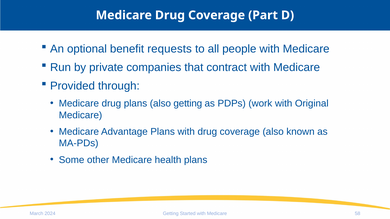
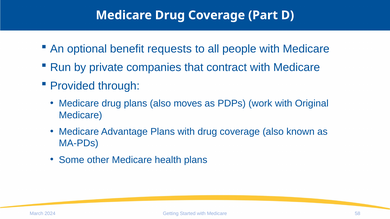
also getting: getting -> moves
